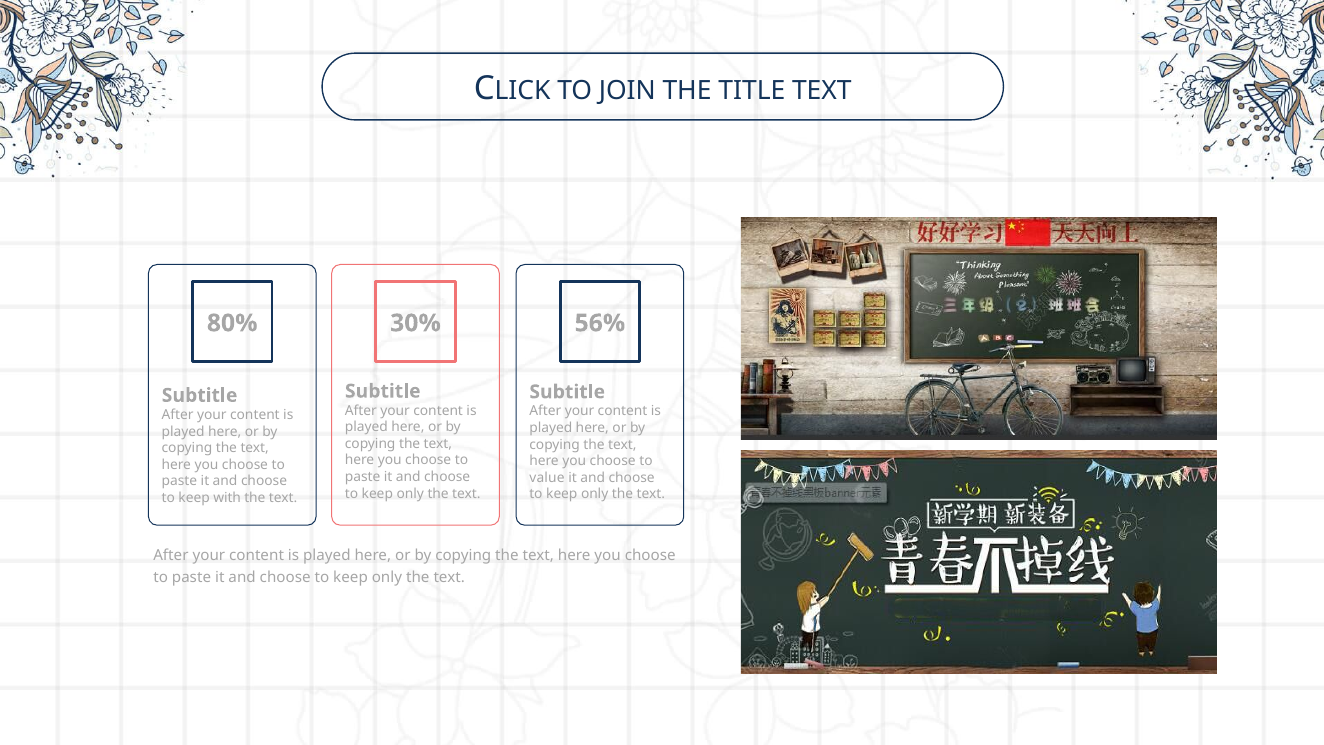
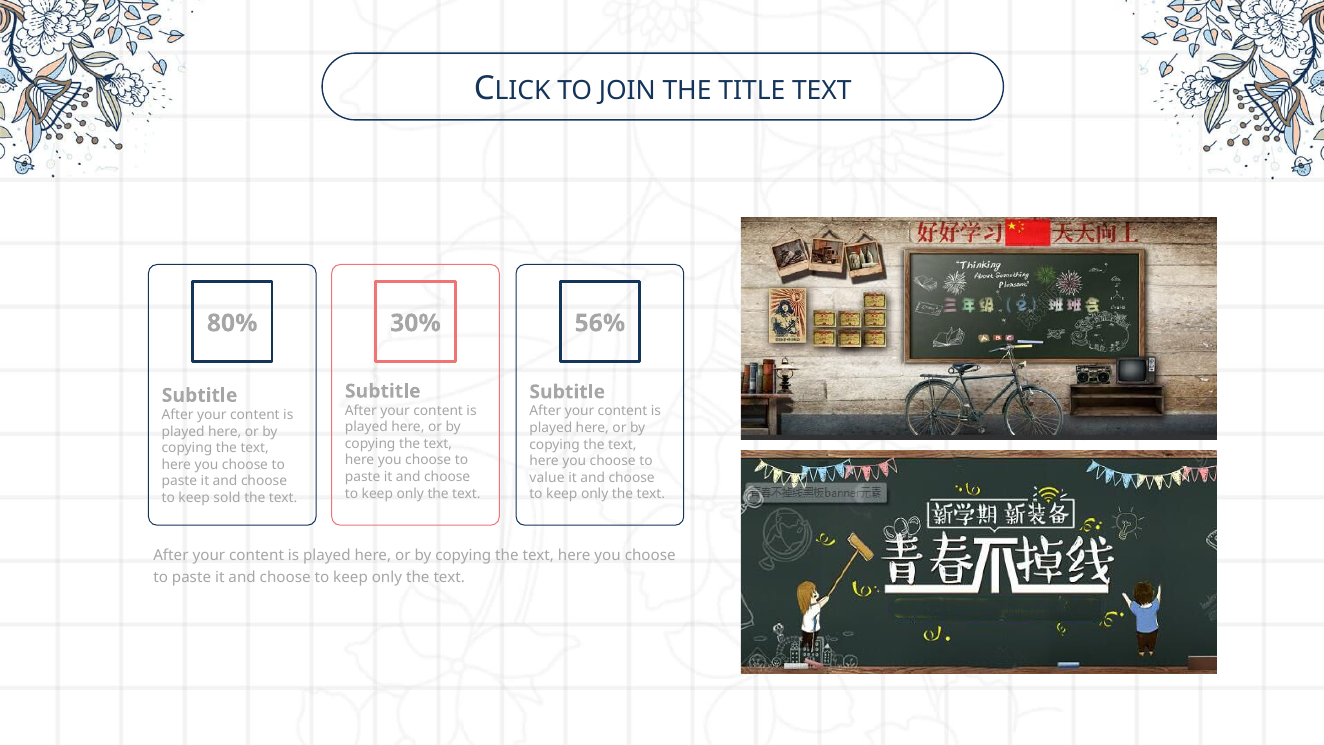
with: with -> sold
